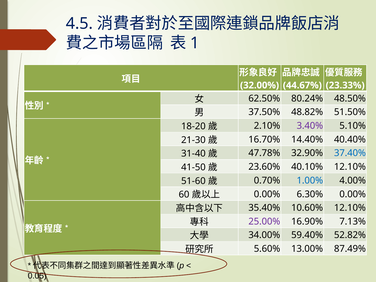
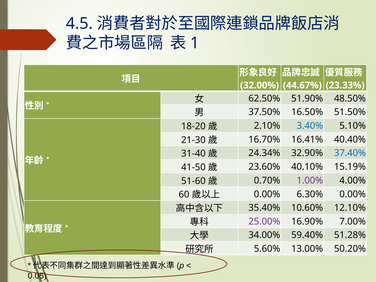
80.24%: 80.24% -> 51.90%
48.82%: 48.82% -> 16.50%
3.40% colour: purple -> blue
14.40%: 14.40% -> 16.41%
47.78%: 47.78% -> 24.34%
40.10% 12.10%: 12.10% -> 15.19%
1.00% colour: blue -> purple
7.13%: 7.13% -> 7.00%
52.82%: 52.82% -> 51.28%
87.49%: 87.49% -> 50.20%
